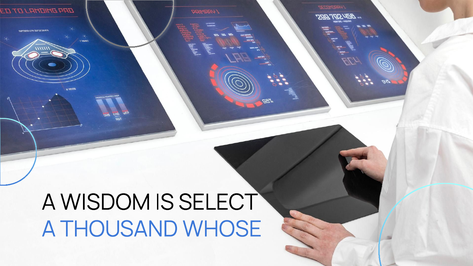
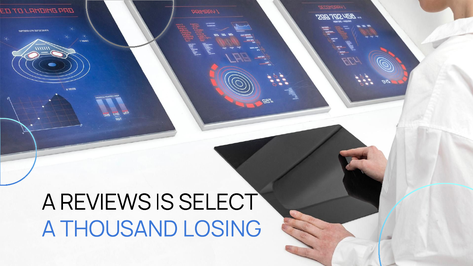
WISDOM: WISDOM -> REVIEWS
WHOSE: WHOSE -> LOSING
